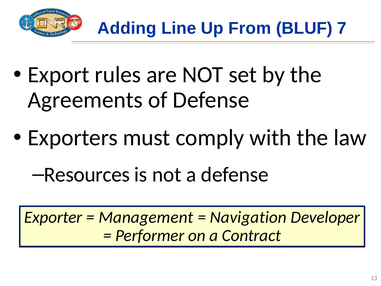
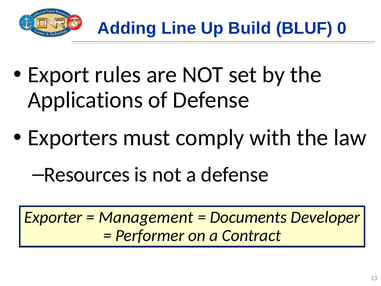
From: From -> Build
7: 7 -> 0
Agreements: Agreements -> Applications
Navigation: Navigation -> Documents
